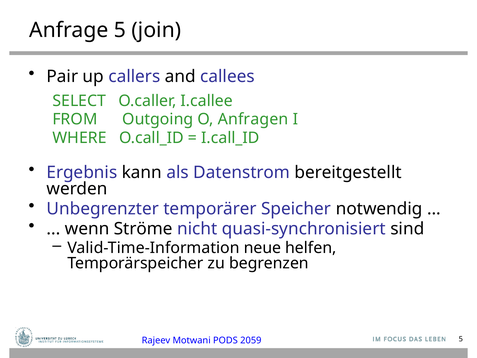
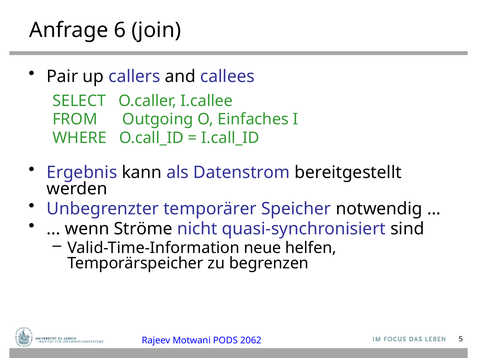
Anfrage 5: 5 -> 6
Anfragen: Anfragen -> Einfaches
2059: 2059 -> 2062
